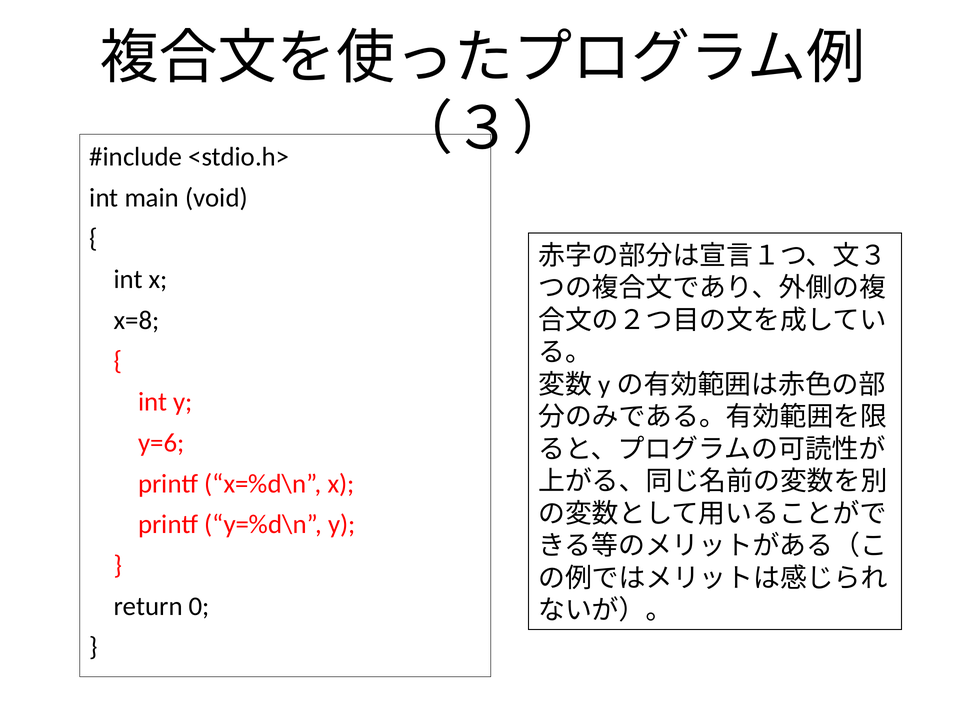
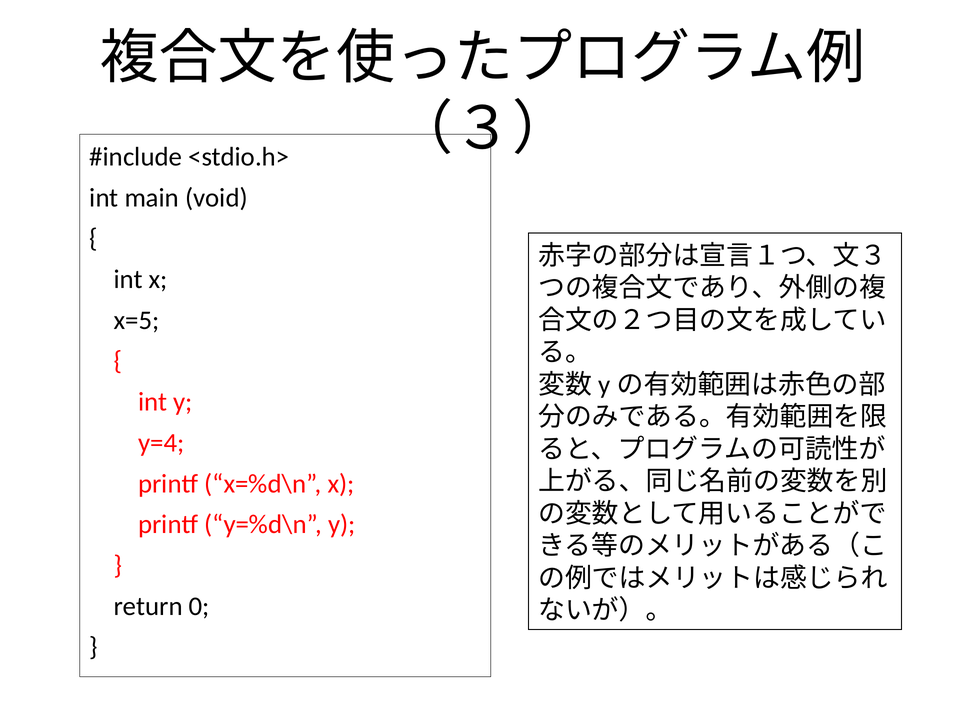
x=8: x=8 -> x=5
y=6: y=6 -> y=4
